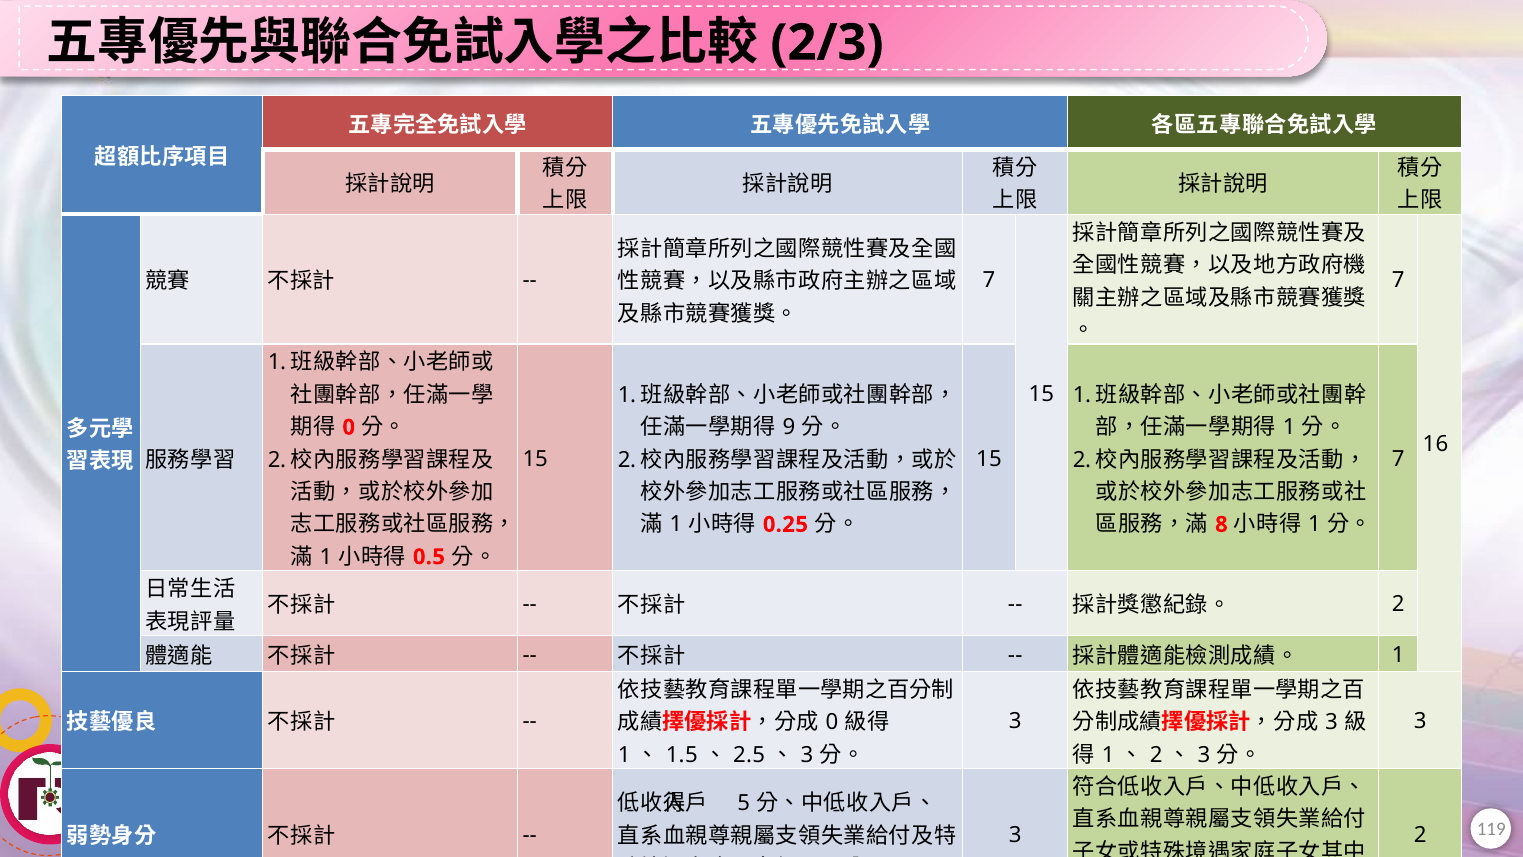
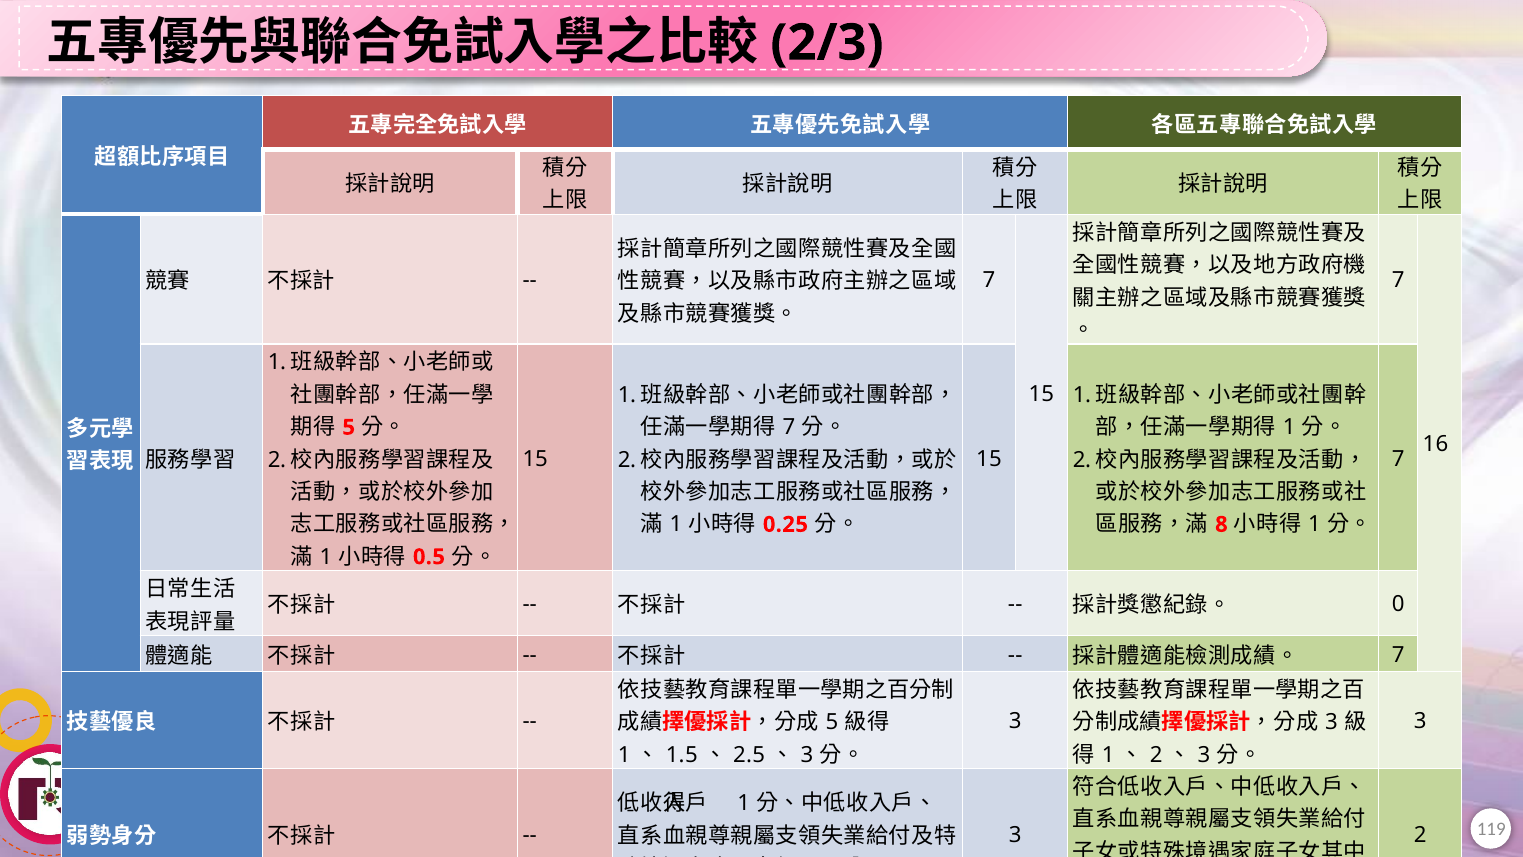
0 at (349, 427): 0 -> 5
9 at (789, 427): 9 -> 7
2 at (1398, 604): 2 -> 0
1 at (1398, 655): 1 -> 7
0 at (832, 722): 0 -> 5
5 at (744, 803): 5 -> 1
